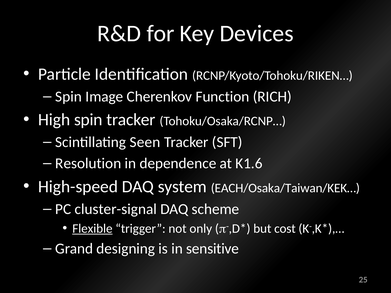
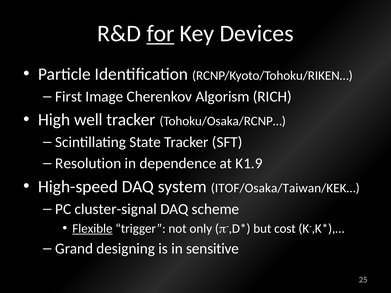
for underline: none -> present
Spin at (69, 97): Spin -> First
Function: Function -> Algorism
High spin: spin -> well
Seen: Seen -> State
K1.6: K1.6 -> K1.9
EACH/Osaka/Taiwan/KEK…: EACH/Osaka/Taiwan/KEK… -> ITOF/Osaka/Taiwan/KEK…
